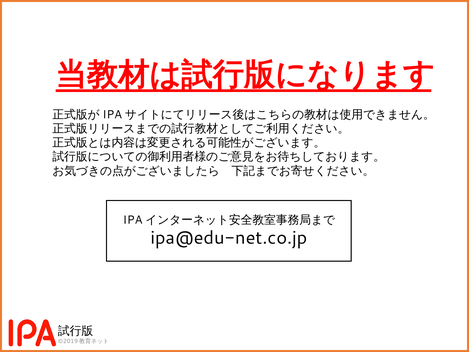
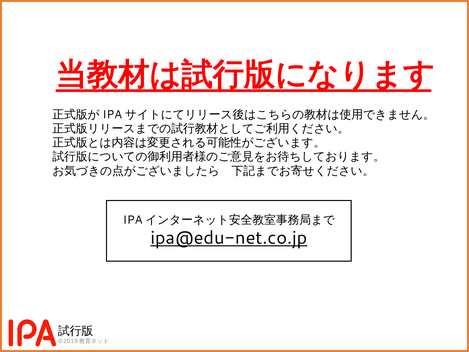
ipa@edu-net.co.jp underline: none -> present
